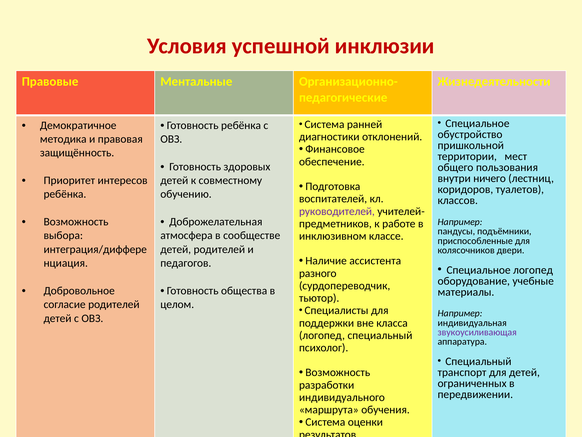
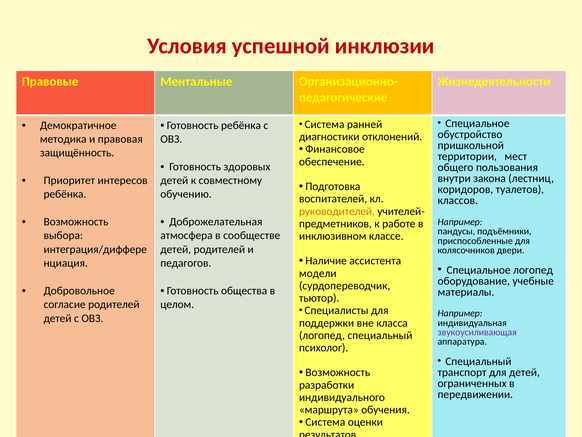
ничего: ничего -> закона
руководителей colour: purple -> orange
разного: разного -> модели
